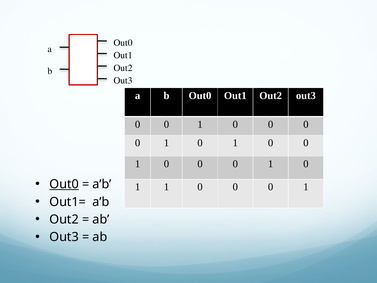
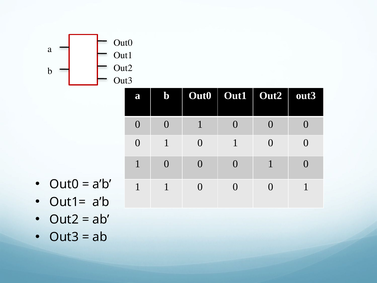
Out0 at (64, 184) underline: present -> none
